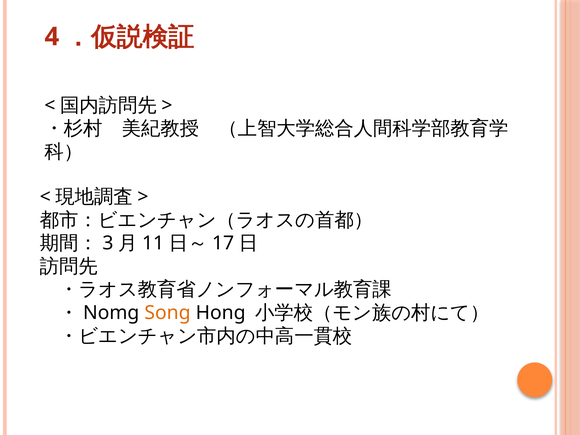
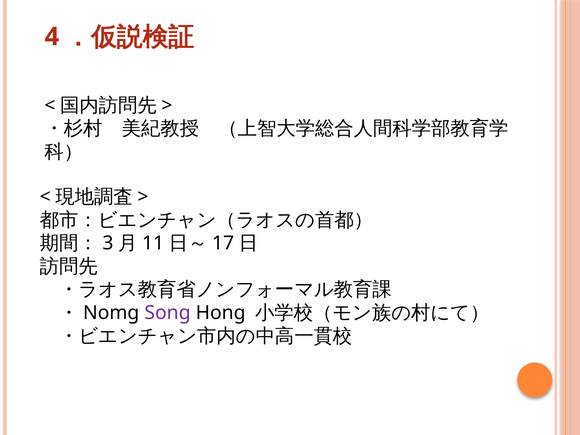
Song colour: orange -> purple
